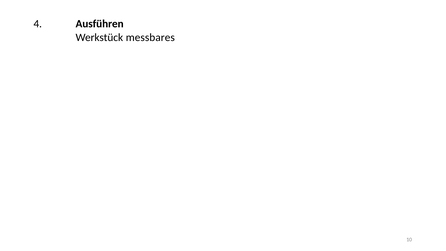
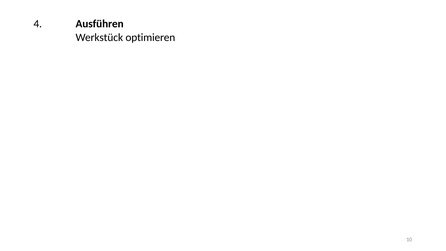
messbares: messbares -> optimieren
